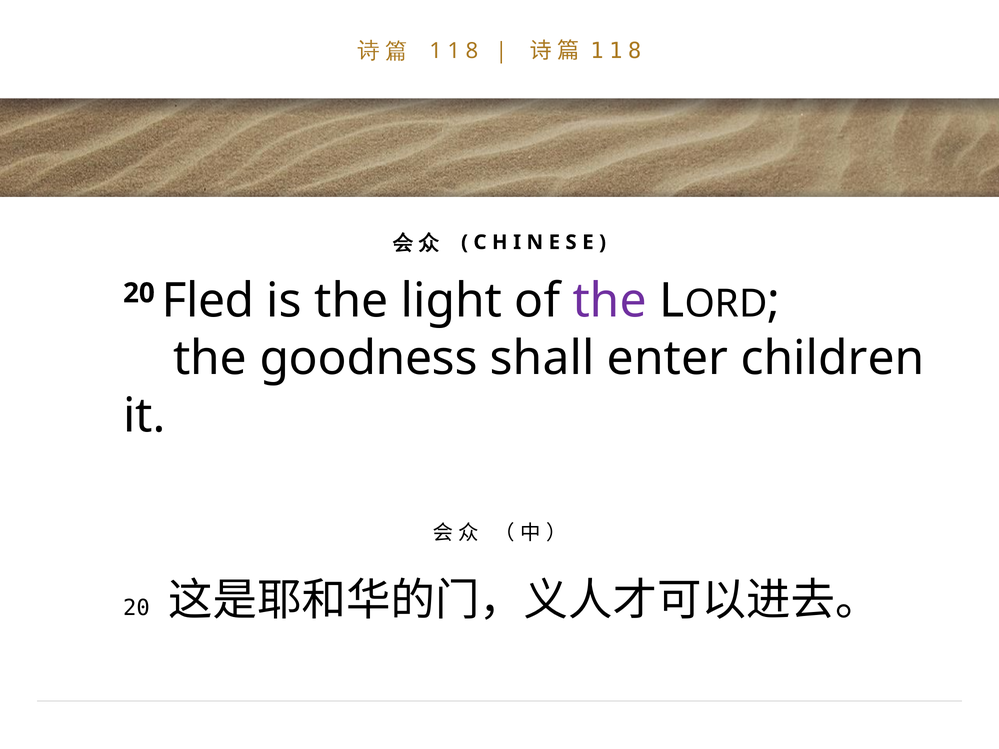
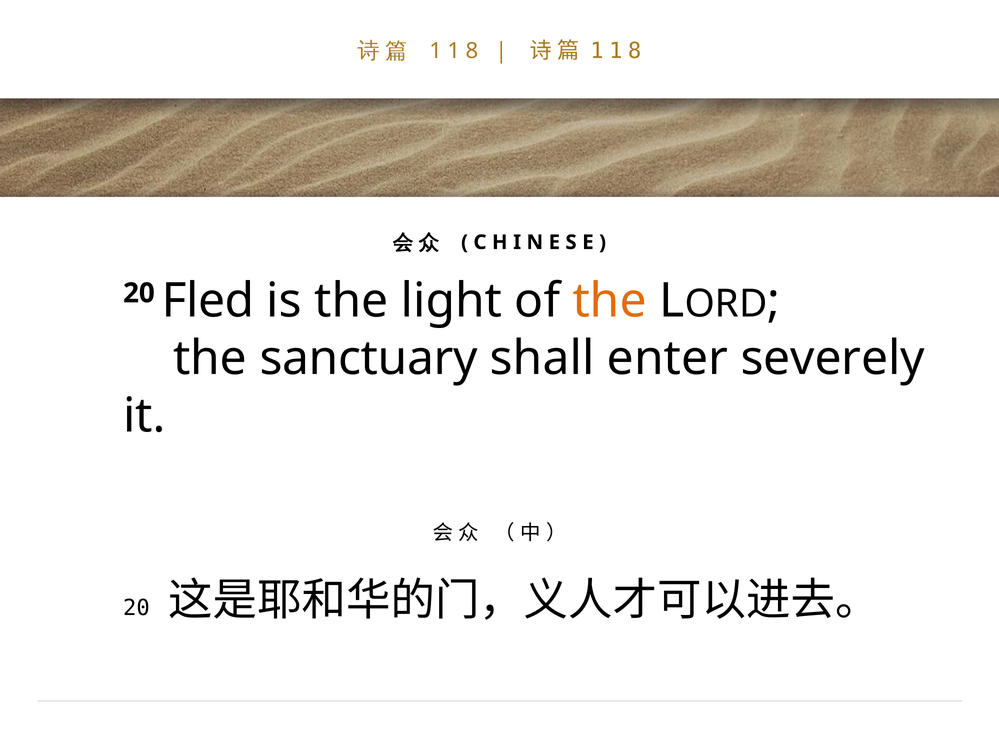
the at (610, 301) colour: purple -> orange
goodness: goodness -> sanctuary
children: children -> severely
